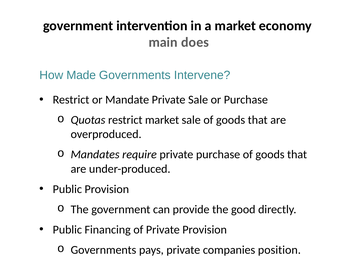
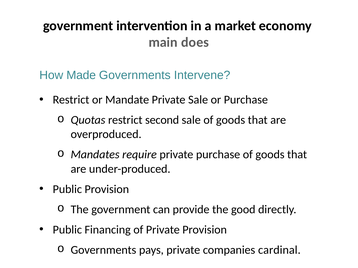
restrict market: market -> second
position: position -> cardinal
